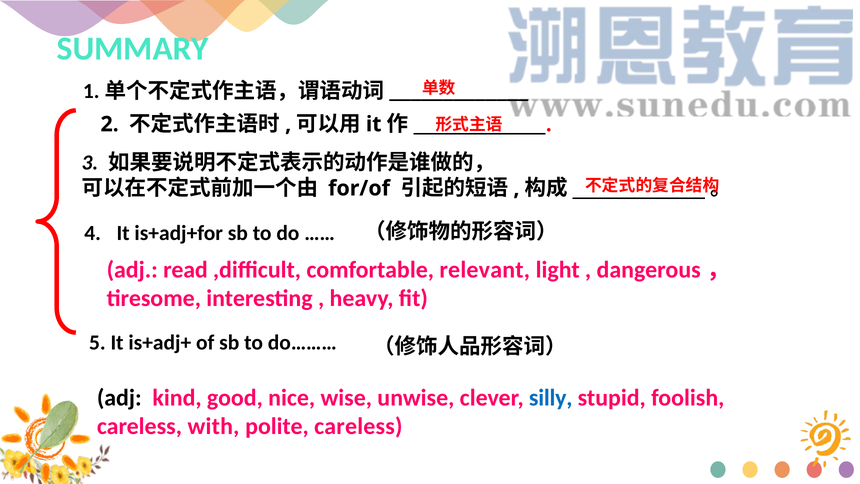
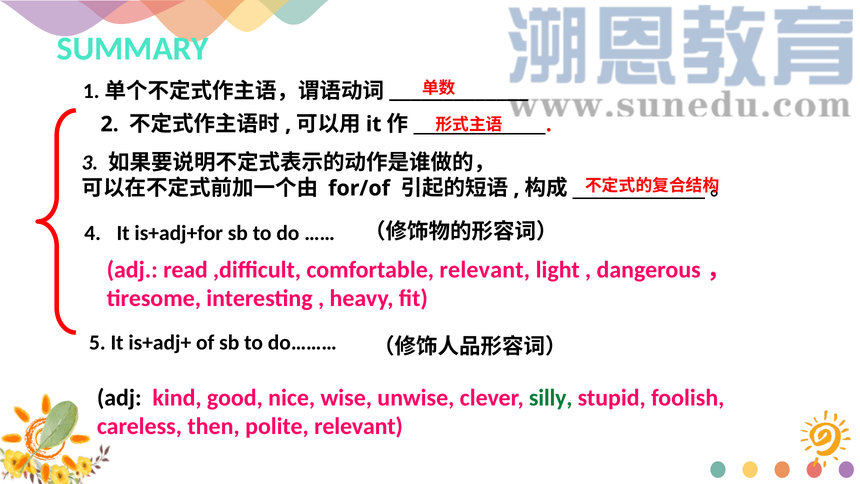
silly colour: blue -> green
with: with -> then
polite careless: careless -> relevant
